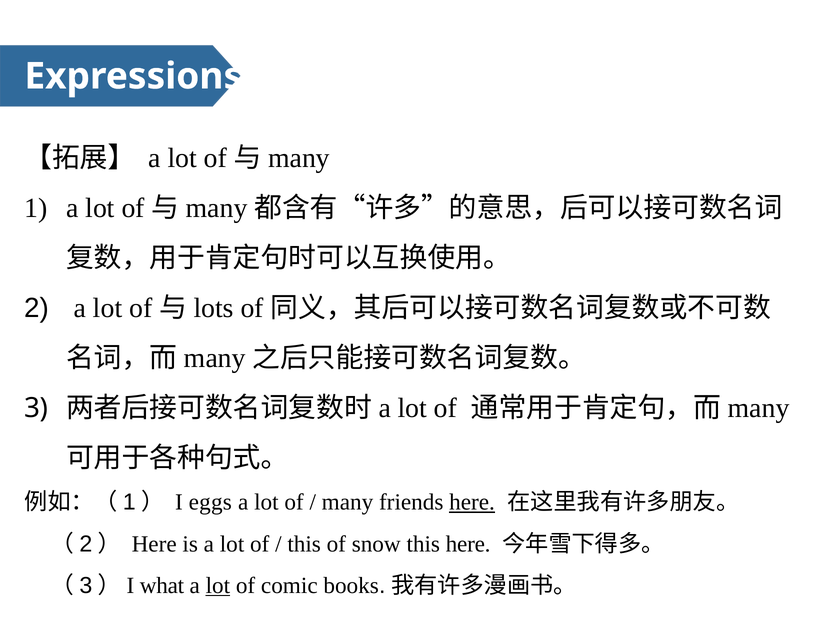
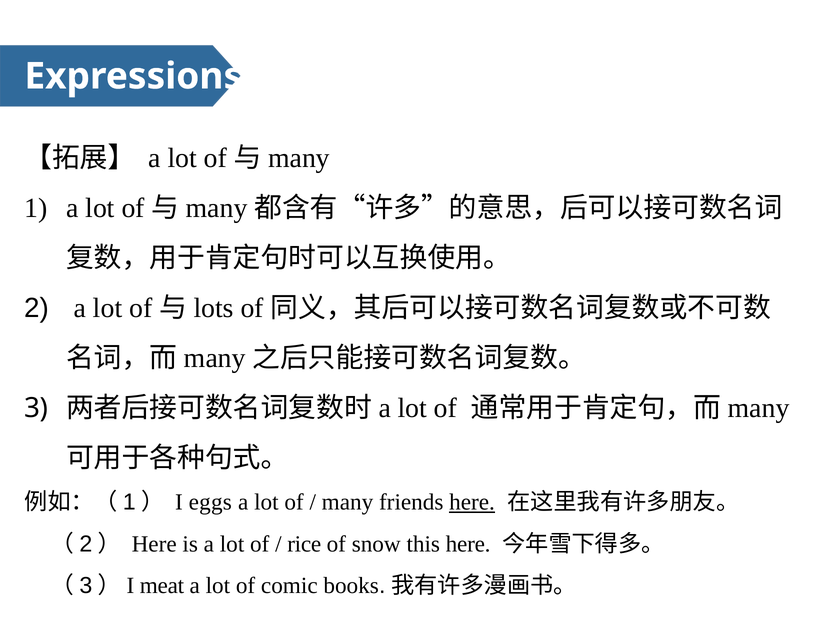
this at (304, 544): this -> rice
what: what -> meat
lot at (218, 586) underline: present -> none
